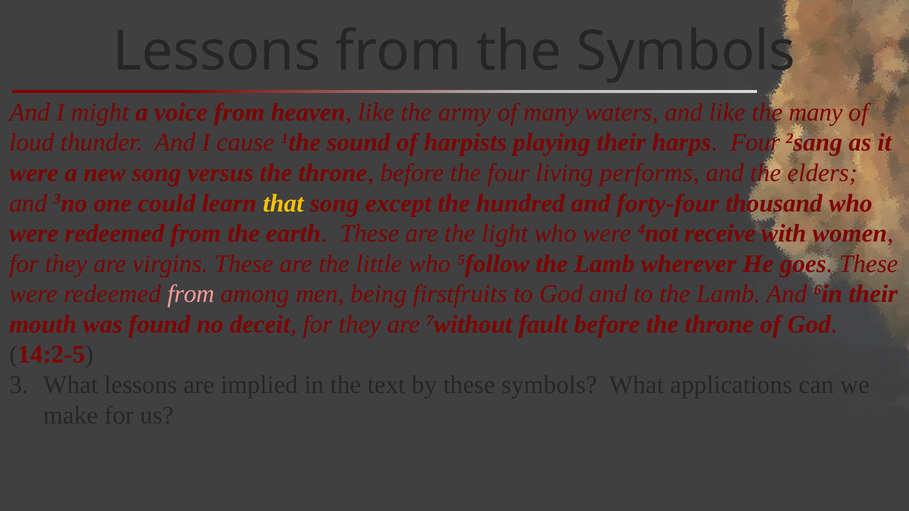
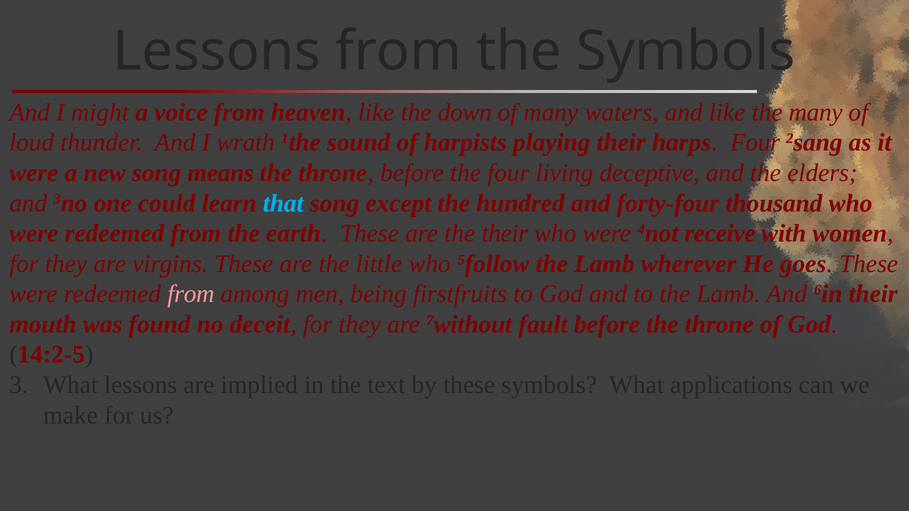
army: army -> down
cause: cause -> wrath
versus: versus -> means
performs: performs -> deceptive
that colour: yellow -> light blue
the light: light -> their
